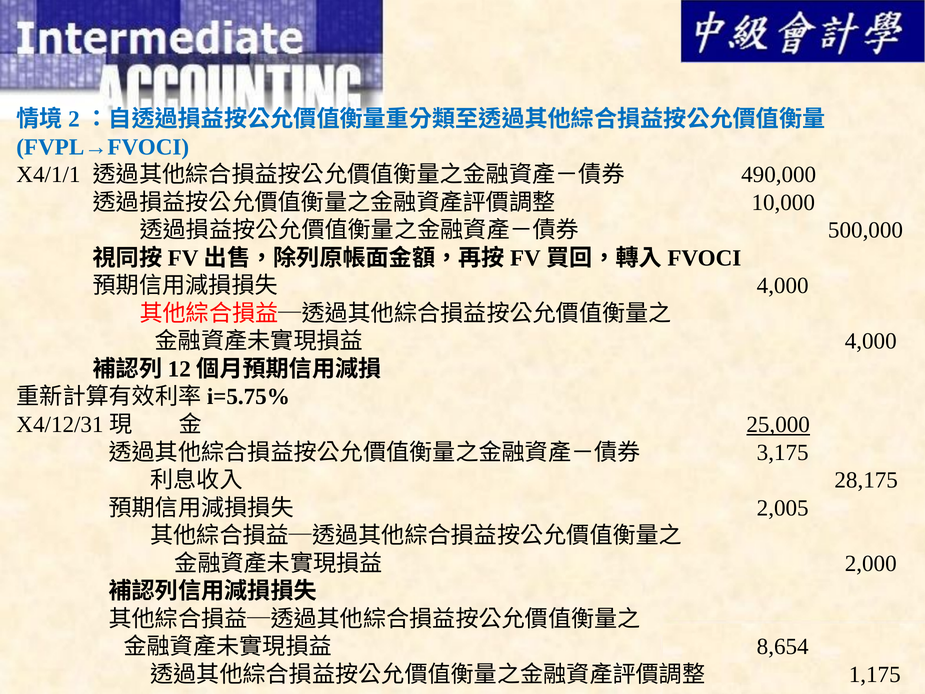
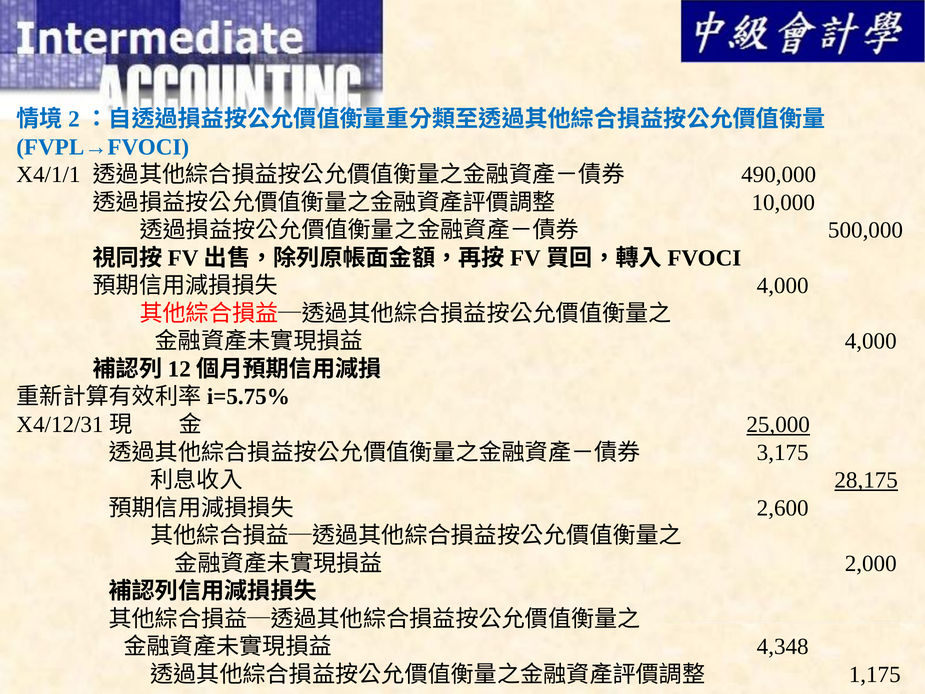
28,175 underline: none -> present
2,005: 2,005 -> 2,600
8,654: 8,654 -> 4,348
